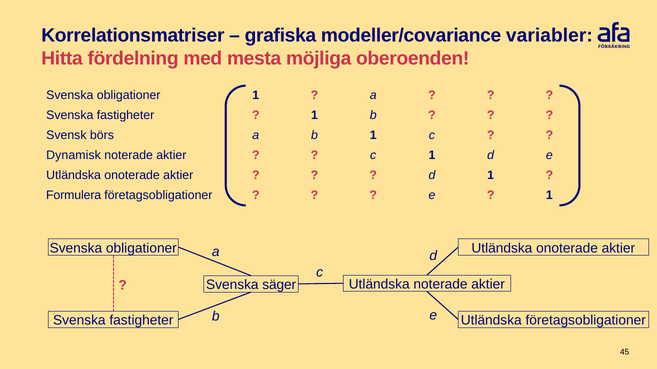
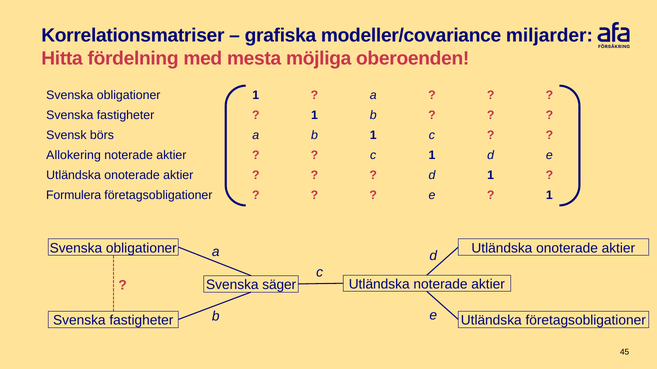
variabler: variabler -> miljarder
Dynamisk: Dynamisk -> Allokering
